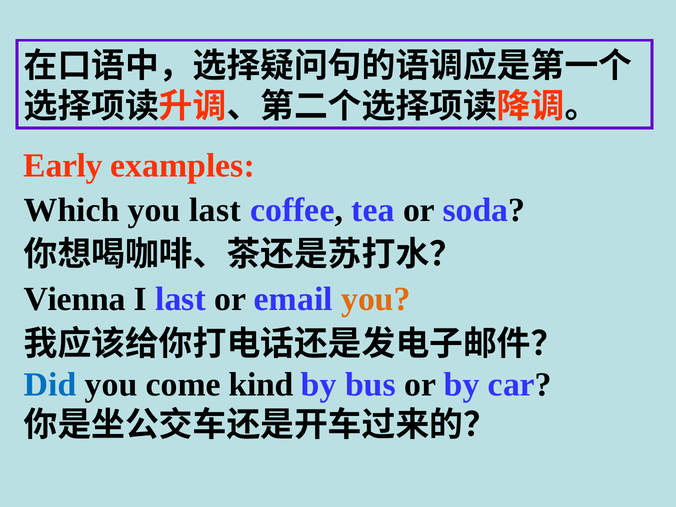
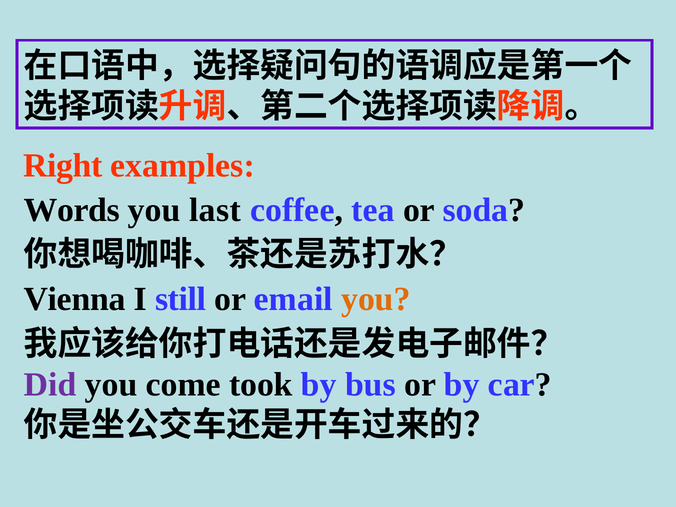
Early: Early -> Right
Which: Which -> Words
I last: last -> still
Did colour: blue -> purple
kind: kind -> took
